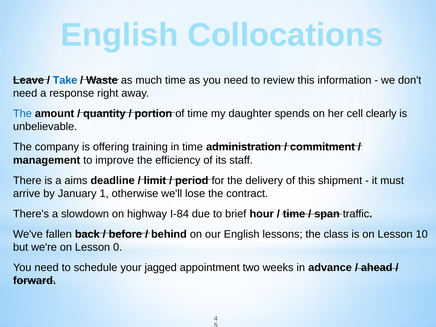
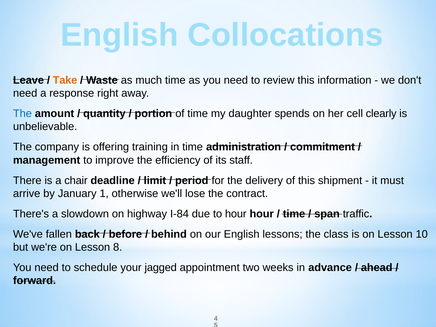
Take colour: blue -> orange
aims: aims -> chair
to brief: brief -> hour
0: 0 -> 8
